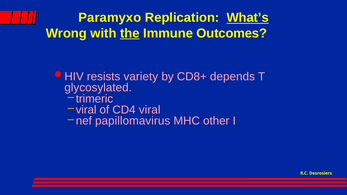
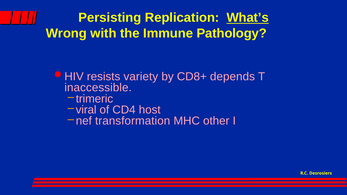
Paramyxo: Paramyxo -> Persisting
the underline: present -> none
Outcomes: Outcomes -> Pathology
glycosylated: glycosylated -> inaccessible
CD4 viral: viral -> host
papillomavirus: papillomavirus -> transformation
